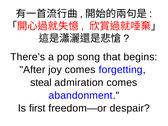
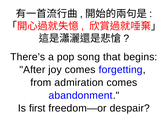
steal: steal -> from
